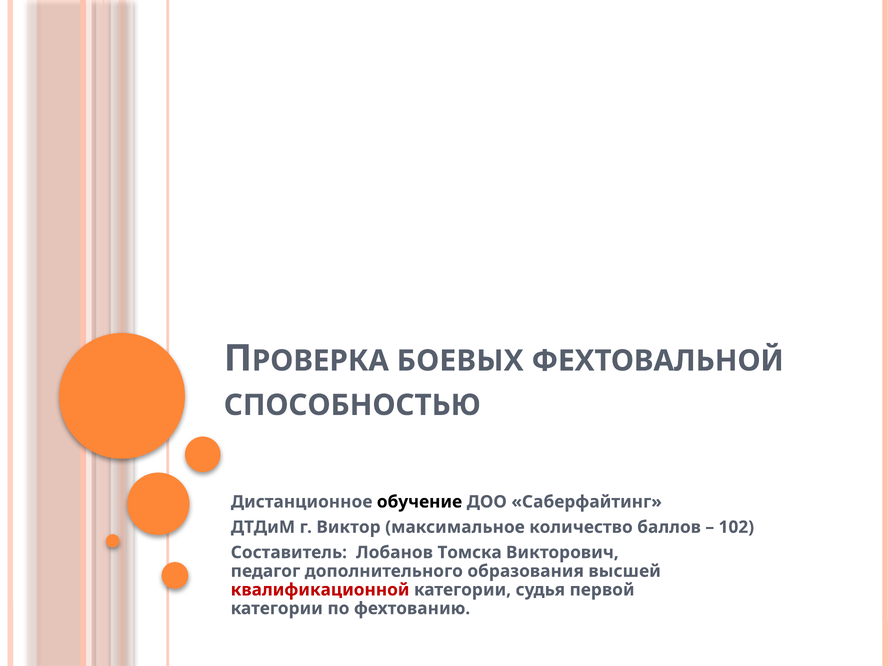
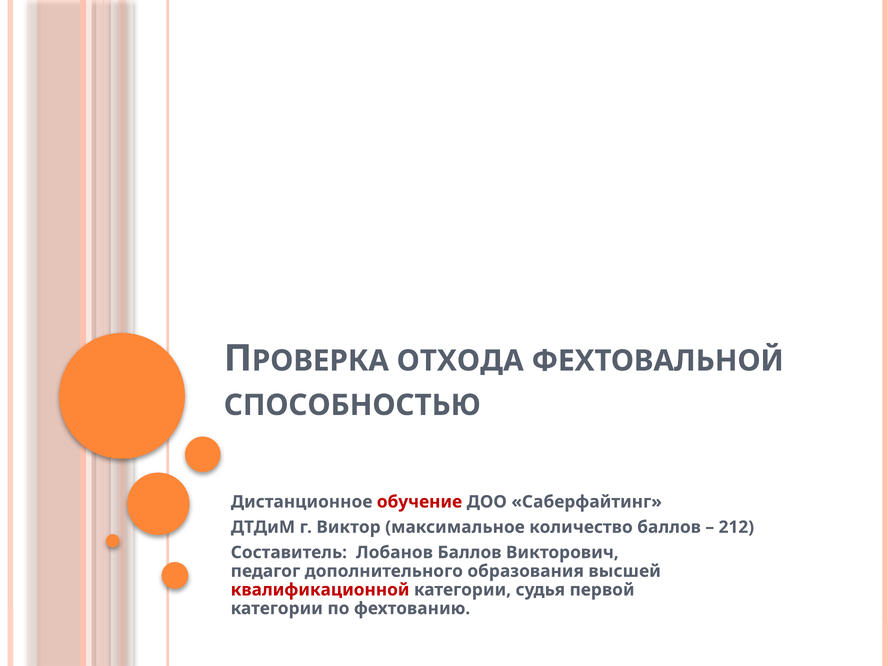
БОЕВЫХ: БОЕВЫХ -> ОТХОДА
обучение colour: black -> red
102: 102 -> 212
Лобанов Томска: Томска -> Баллов
